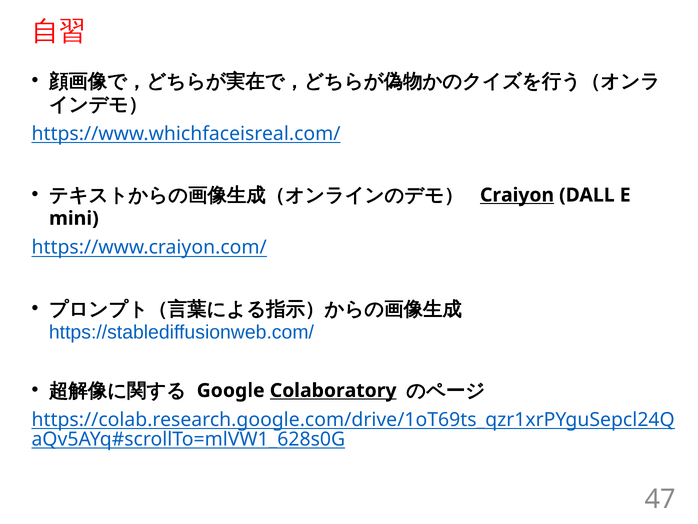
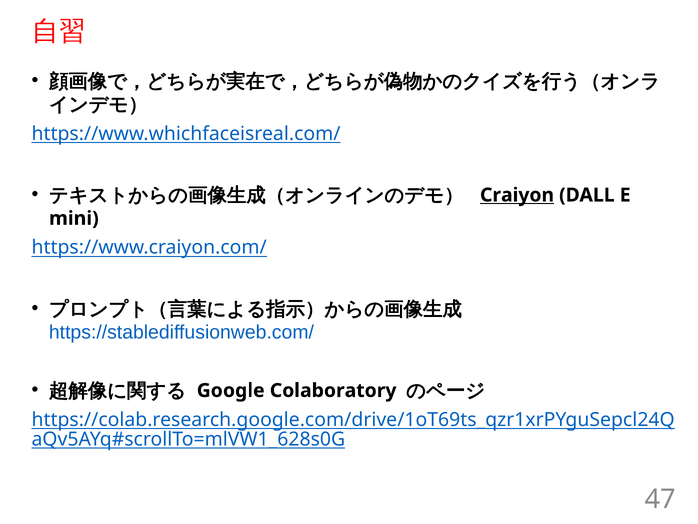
Colaboratory underline: present -> none
